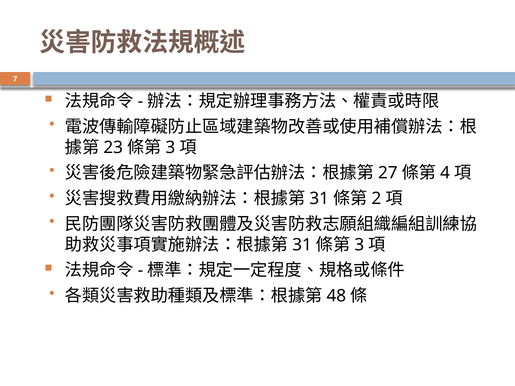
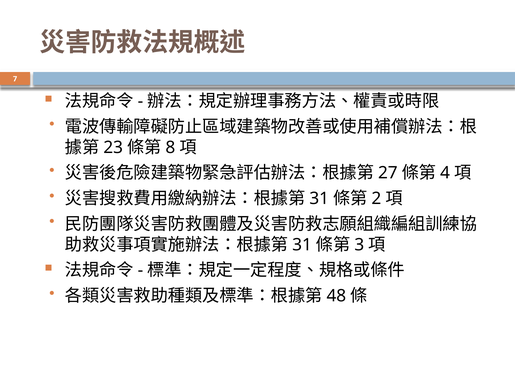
3 at (170, 147): 3 -> 8
